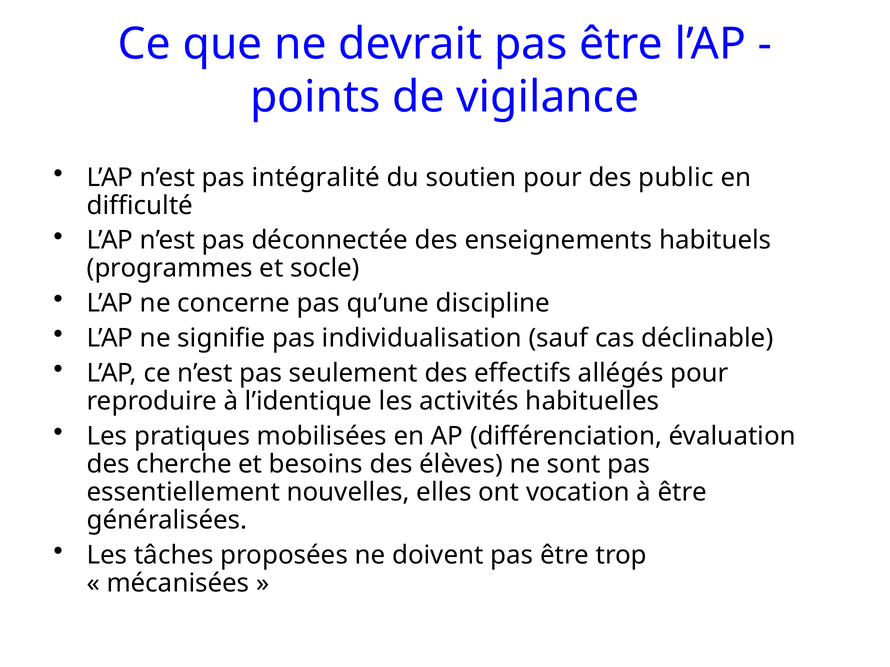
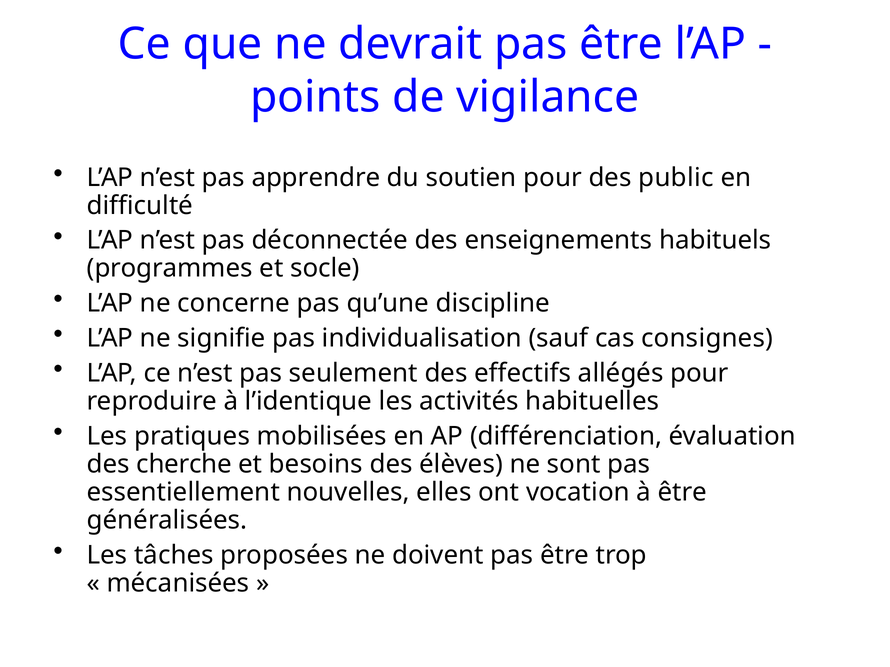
intégralité: intégralité -> apprendre
déclinable: déclinable -> consignes
